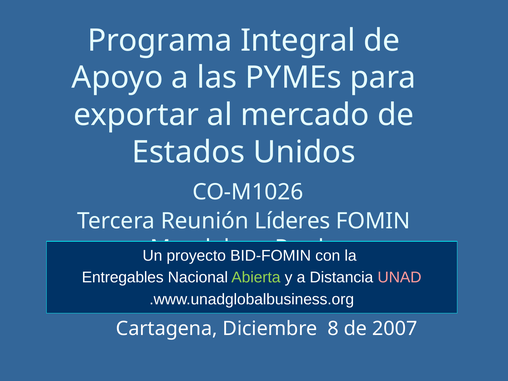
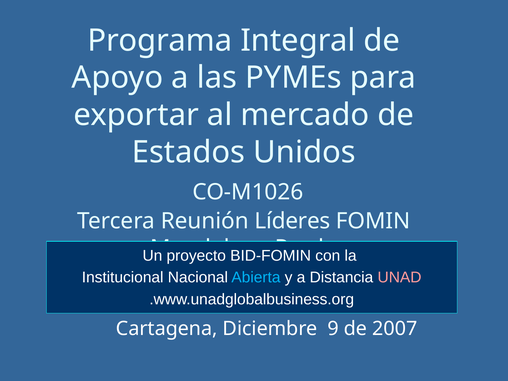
Entregables: Entregables -> Institucional
Abierta colour: light green -> light blue
8: 8 -> 9
